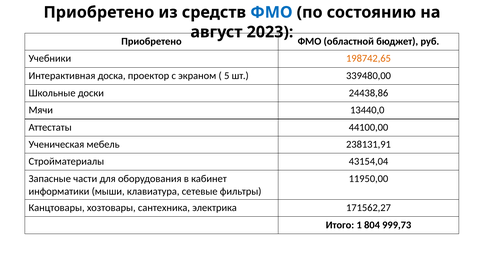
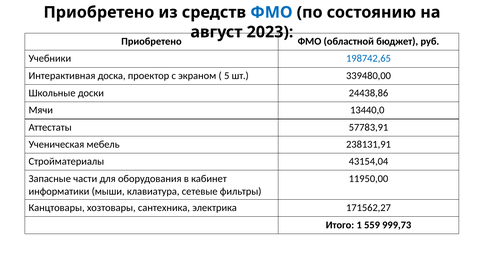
198742,65 colour: orange -> blue
44100,00: 44100,00 -> 57783,91
804: 804 -> 559
